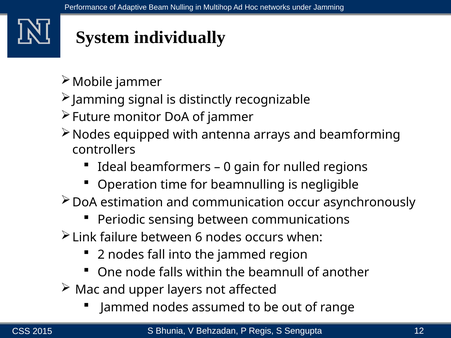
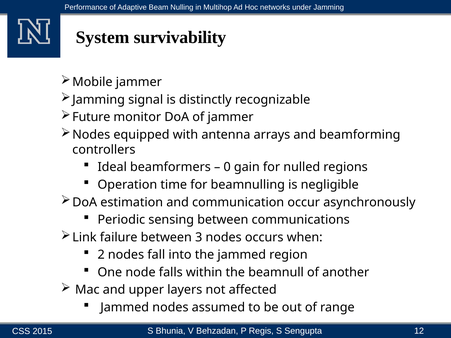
individually: individually -> survivability
6: 6 -> 3
